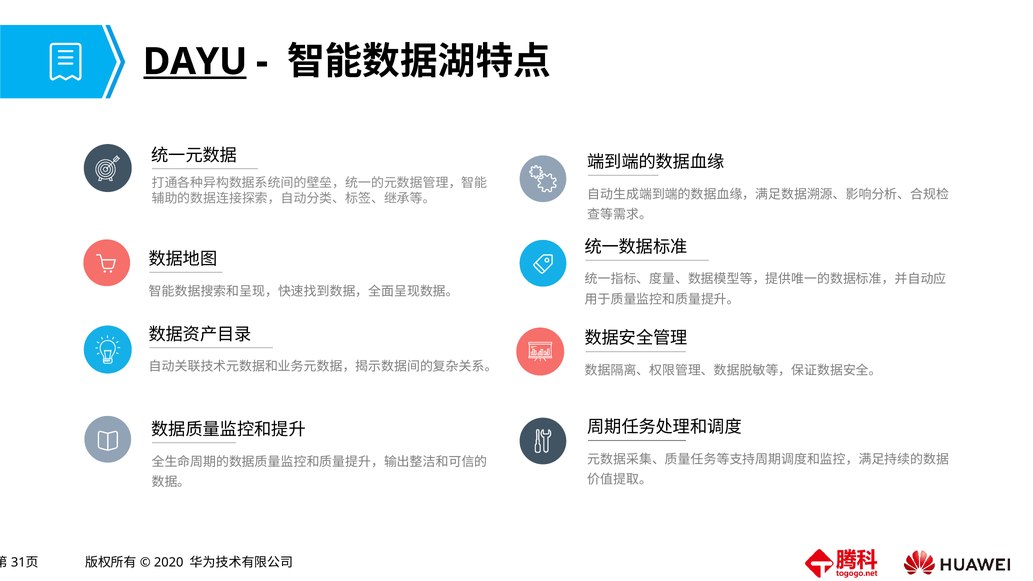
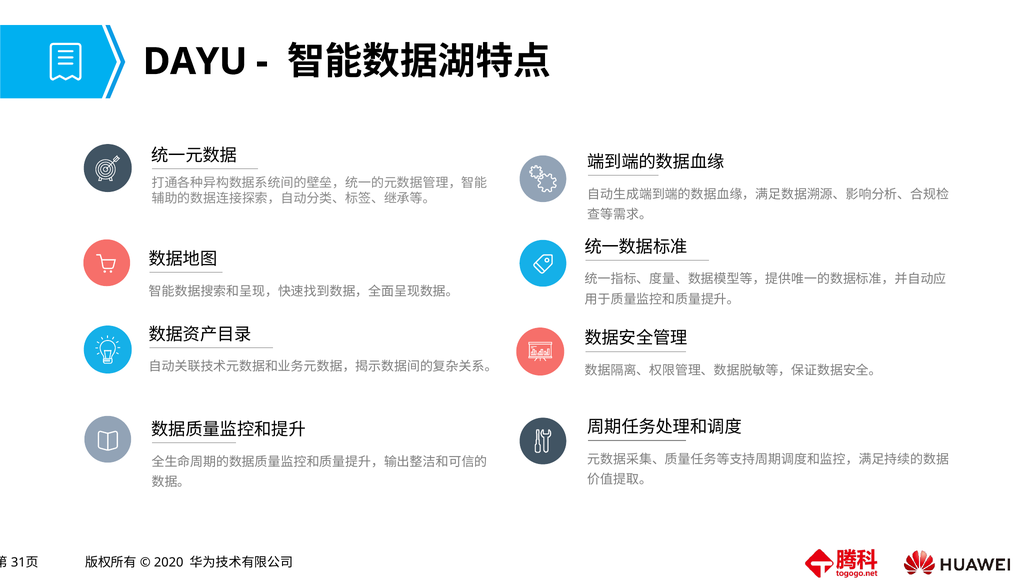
DAYU underline: present -> none
